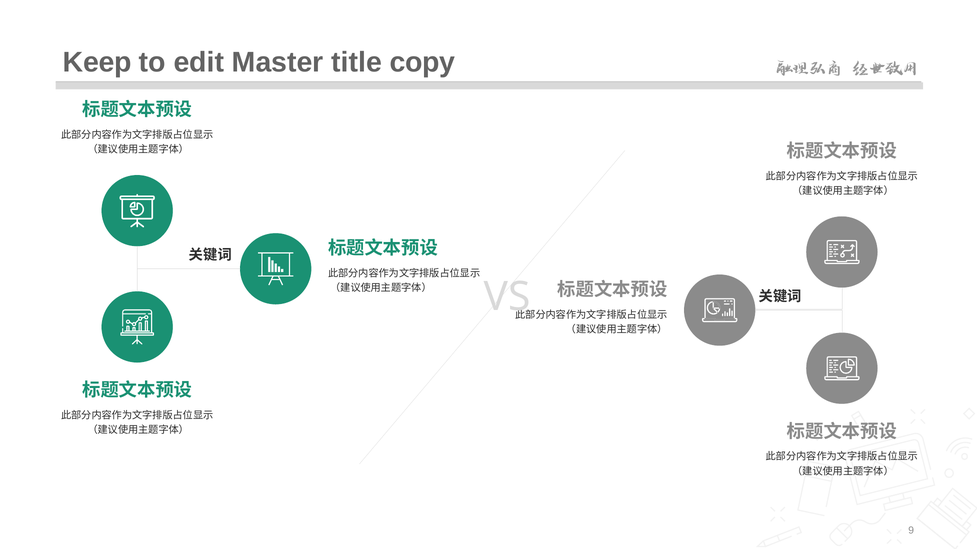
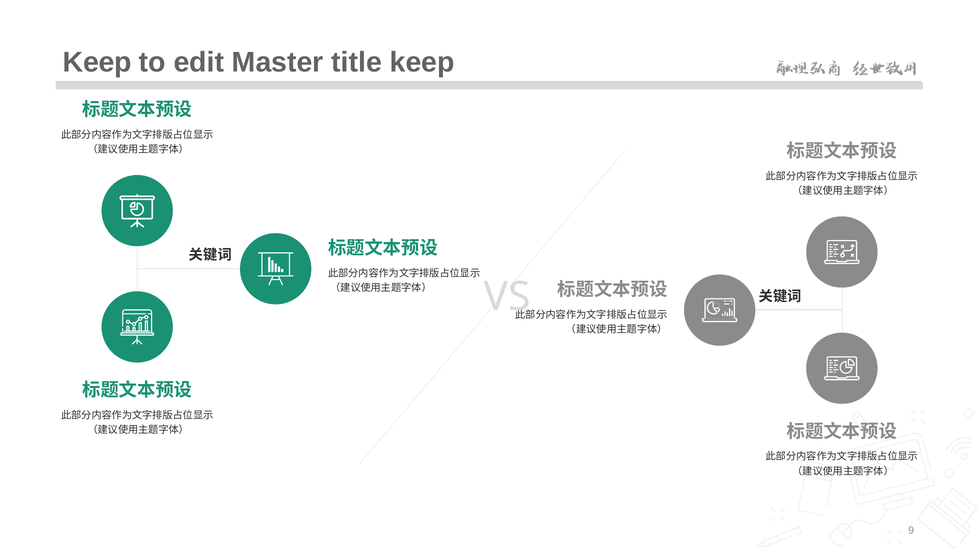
title copy: copy -> keep
